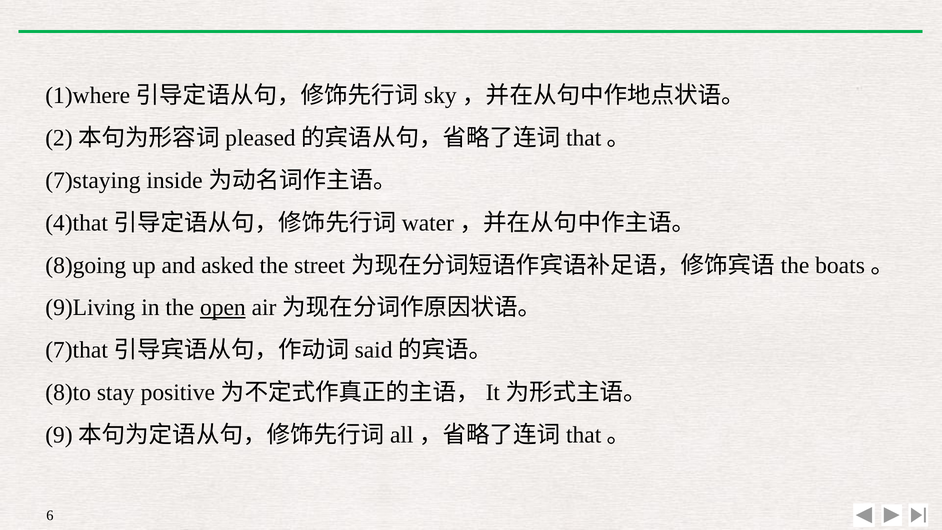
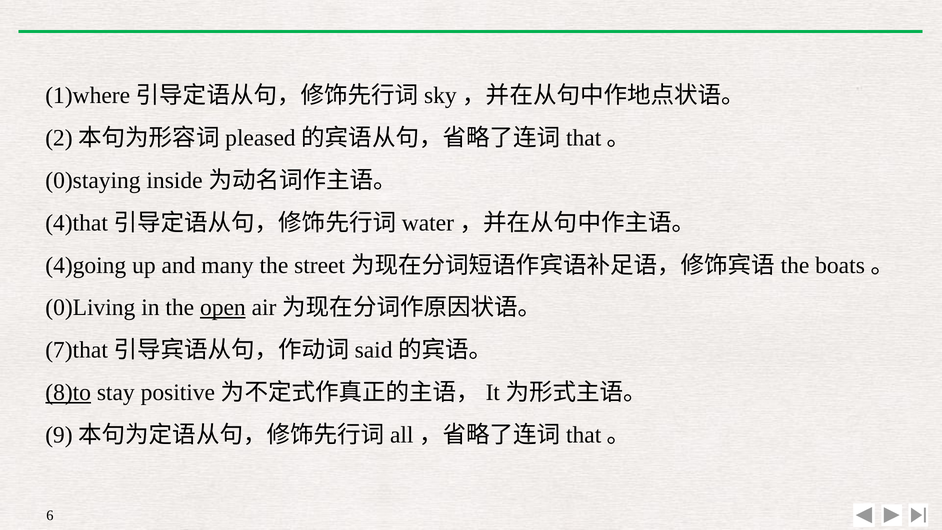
7)staying: 7)staying -> 0)staying
8)going: 8)going -> 4)going
asked: asked -> many
9)Living: 9)Living -> 0)Living
8)to underline: none -> present
